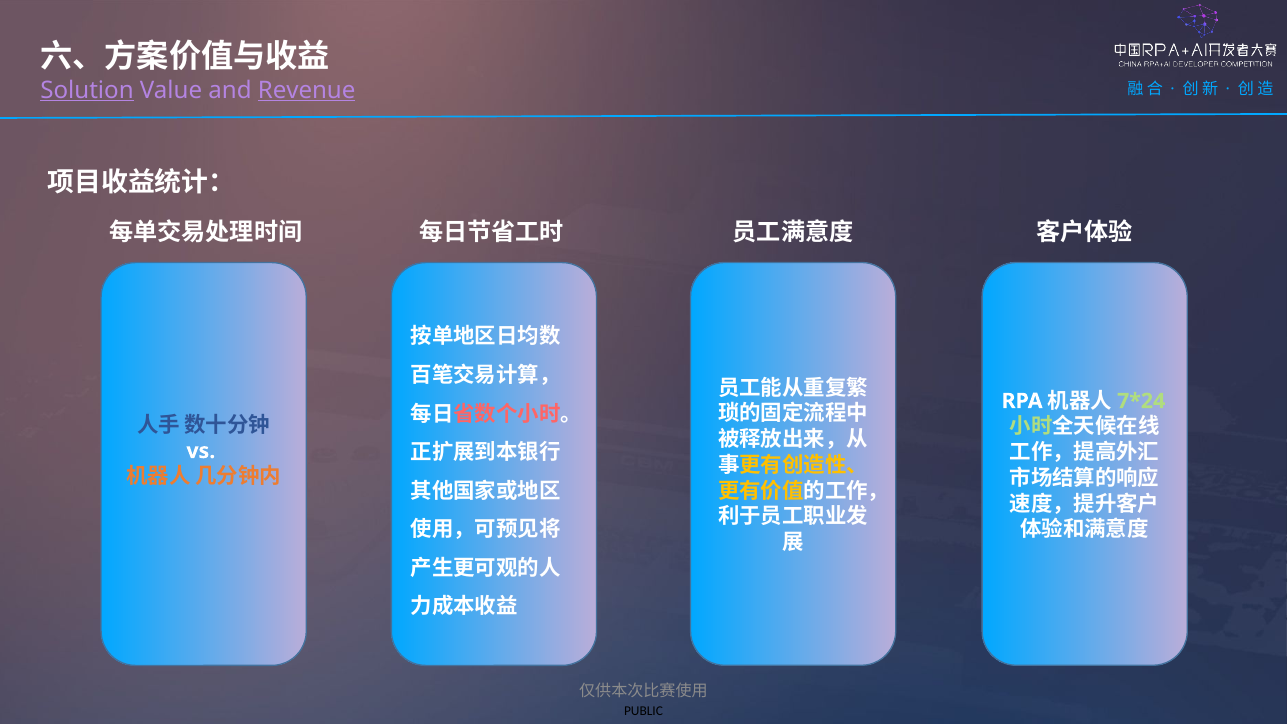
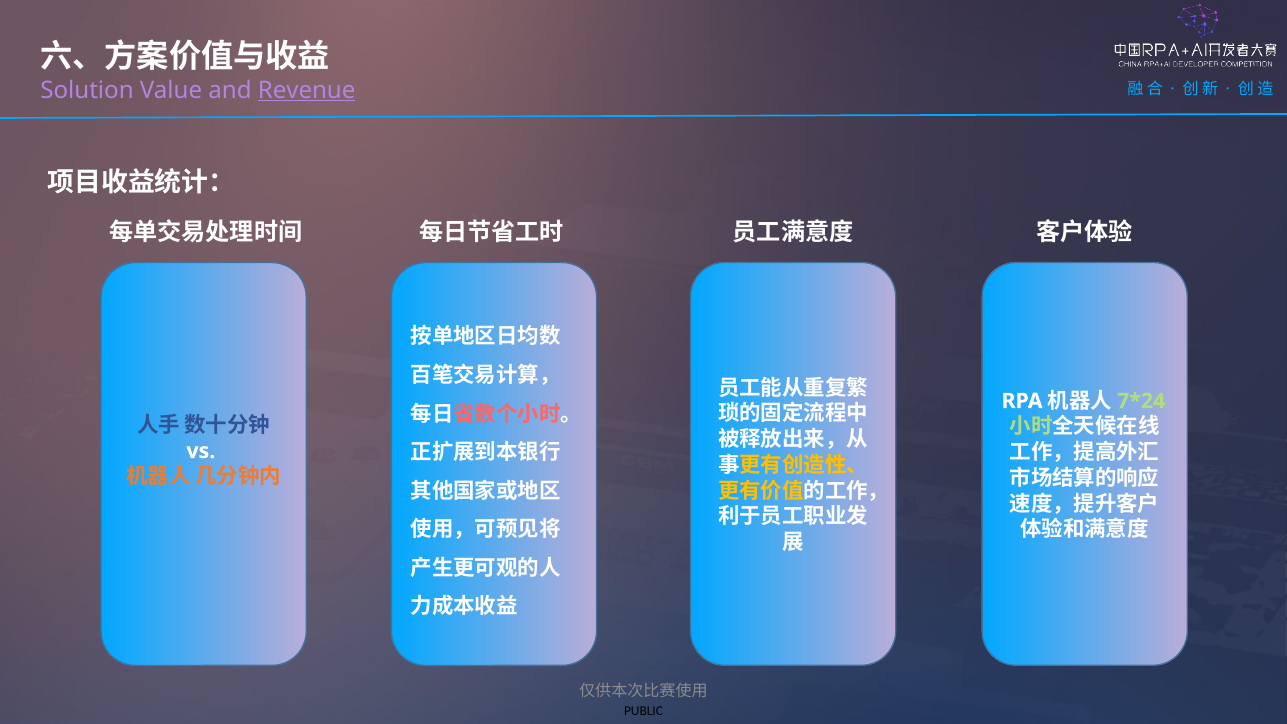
Solution underline: present -> none
